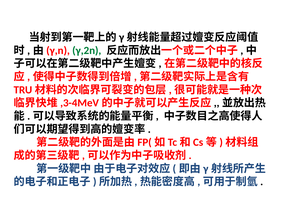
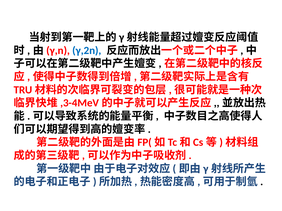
γ,2n colour: green -> blue
